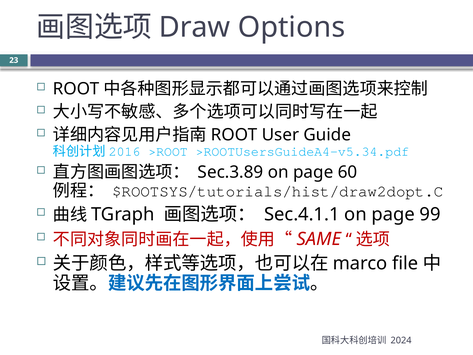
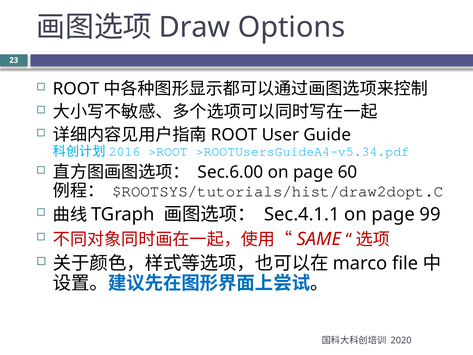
Sec.3.89: Sec.3.89 -> Sec.6.00
2024: 2024 -> 2020
